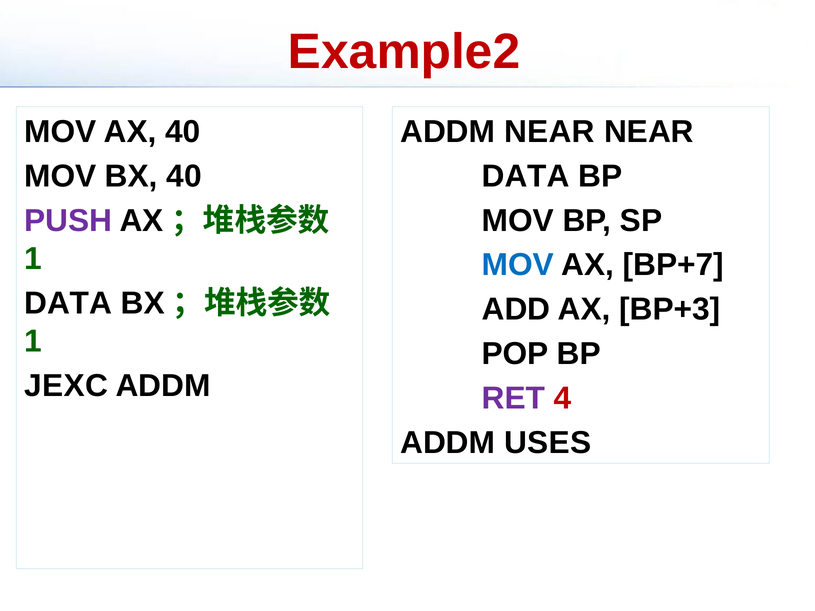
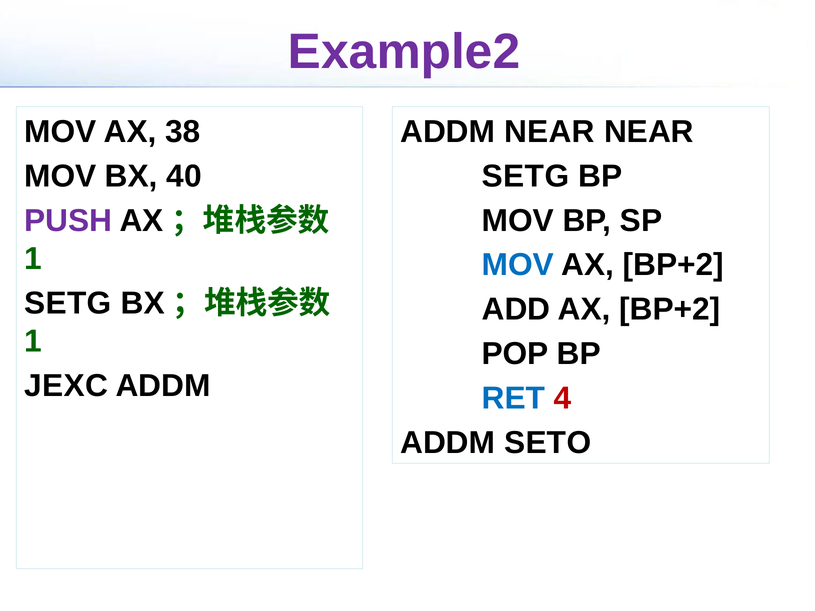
Example2 colour: red -> purple
AX 40: 40 -> 38
DATA at (526, 176): DATA -> SETG
BP+7 at (673, 265): BP+7 -> BP+2
DATA at (68, 303): DATA -> SETG
ADD AX BP+3: BP+3 -> BP+2
RET colour: purple -> blue
USES: USES -> SETO
